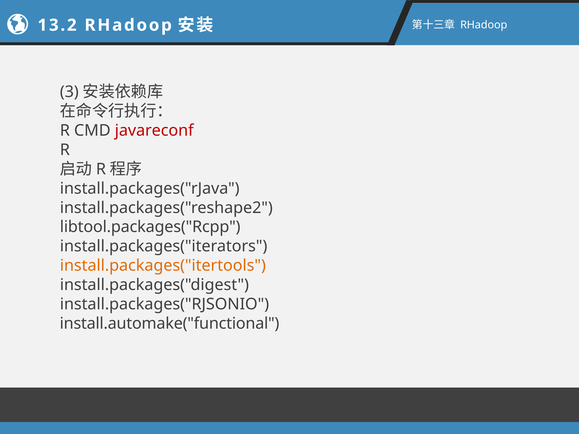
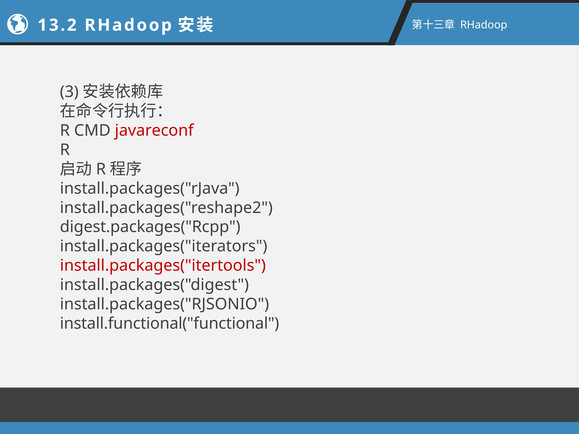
libtool.packages("Rcpp: libtool.packages("Rcpp -> digest.packages("Rcpp
install.packages("itertools colour: orange -> red
install.automake("functional: install.automake("functional -> install.functional("functional
